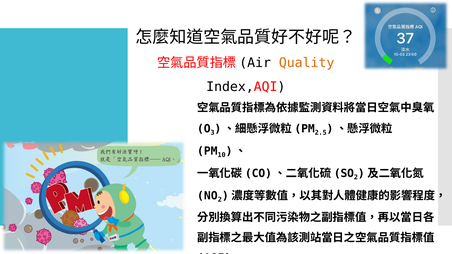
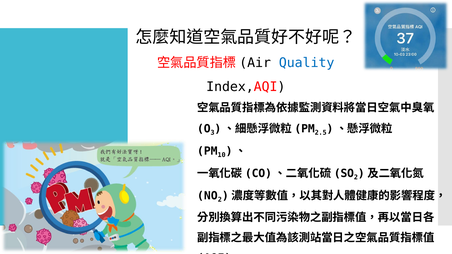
Quality colour: orange -> blue
